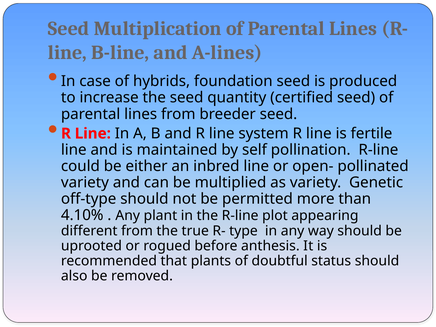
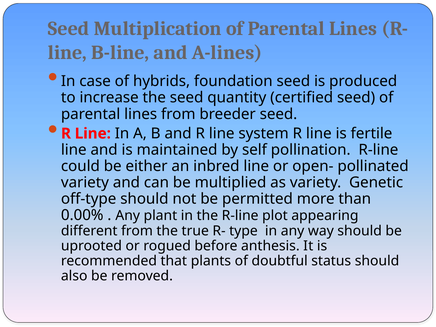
4.10%: 4.10% -> 0.00%
